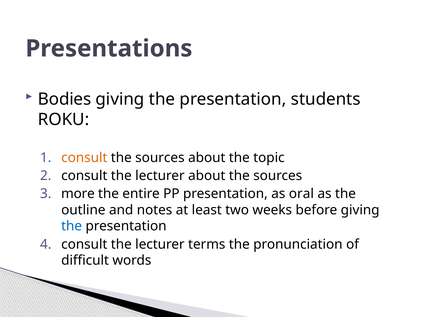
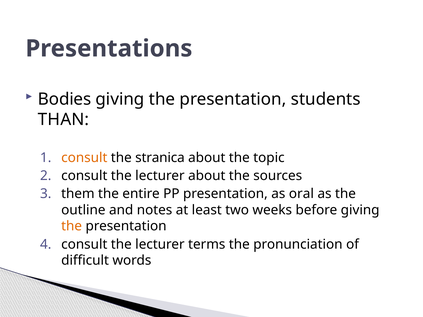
ROKU: ROKU -> THAN
sources at (160, 158): sources -> stranica
more: more -> them
the at (72, 226) colour: blue -> orange
